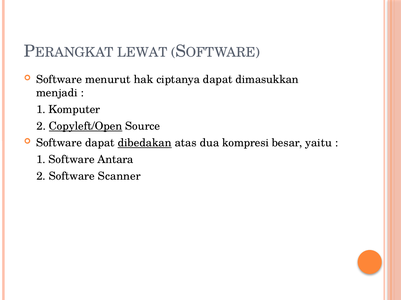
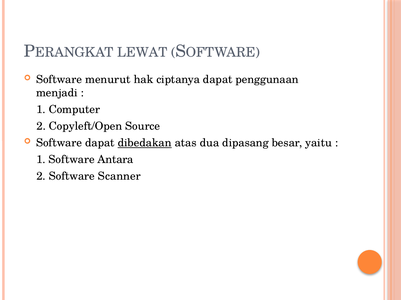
dimasukkan: dimasukkan -> penggunaan
Komputer: Komputer -> Computer
Copyleft/Open underline: present -> none
kompresi: kompresi -> dipasang
